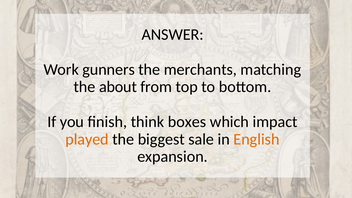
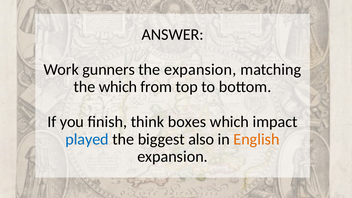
the merchants: merchants -> expansion
the about: about -> which
played colour: orange -> blue
sale: sale -> also
